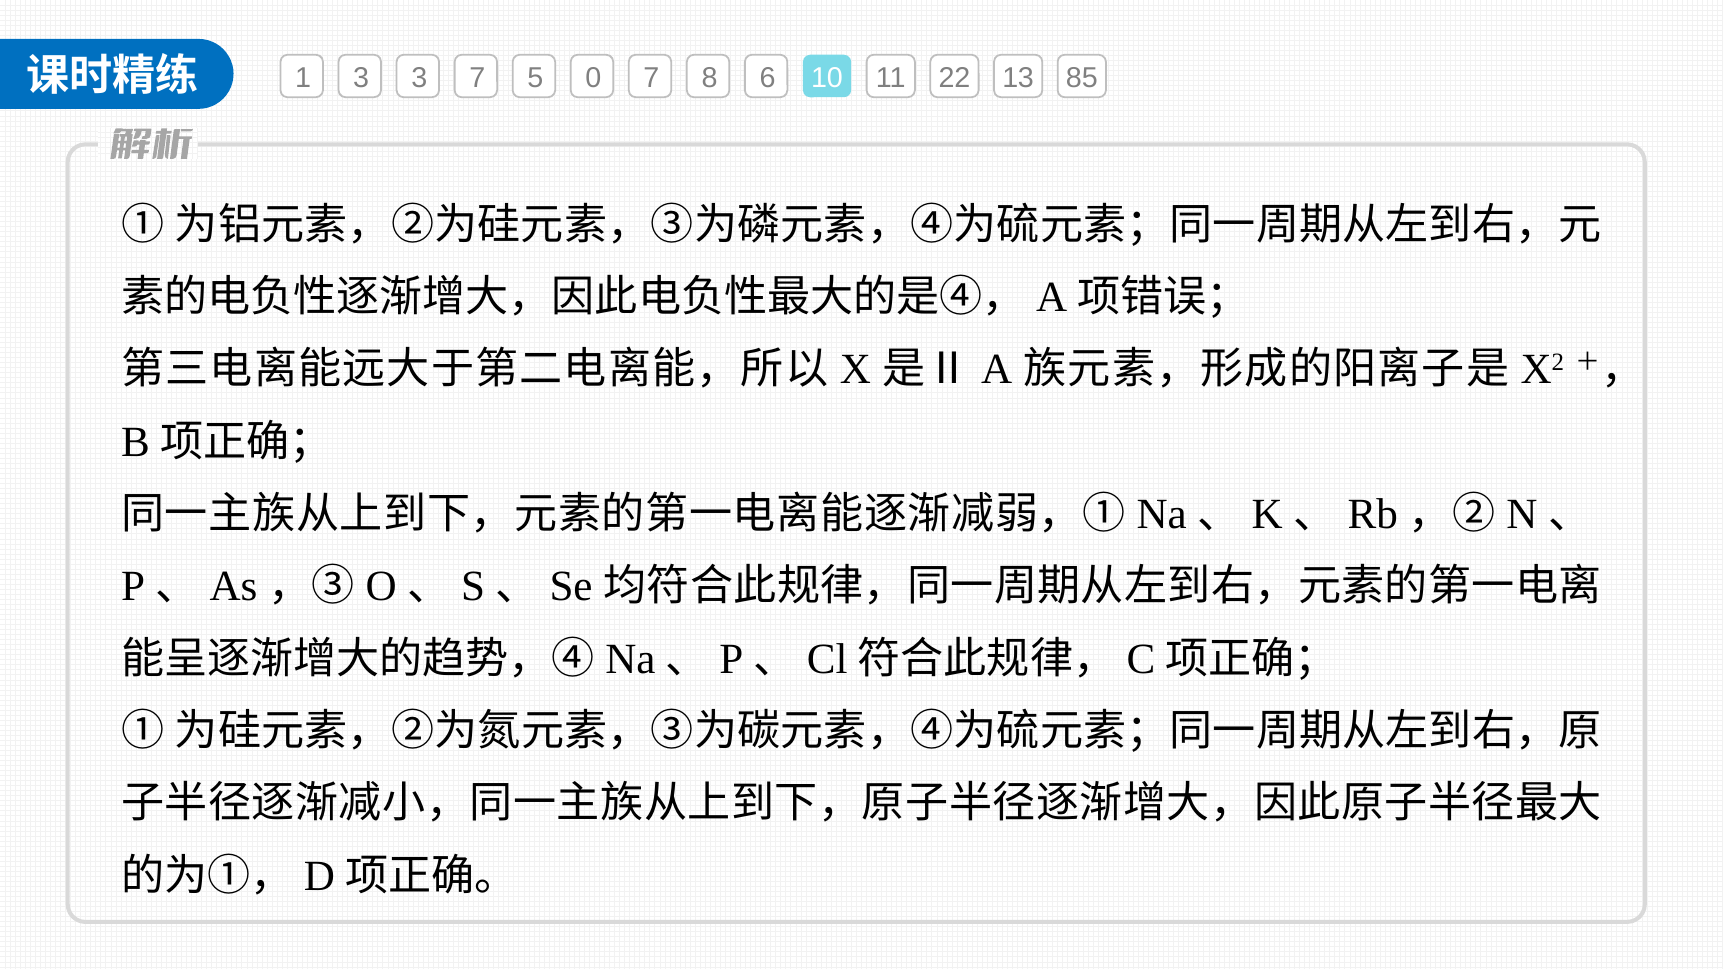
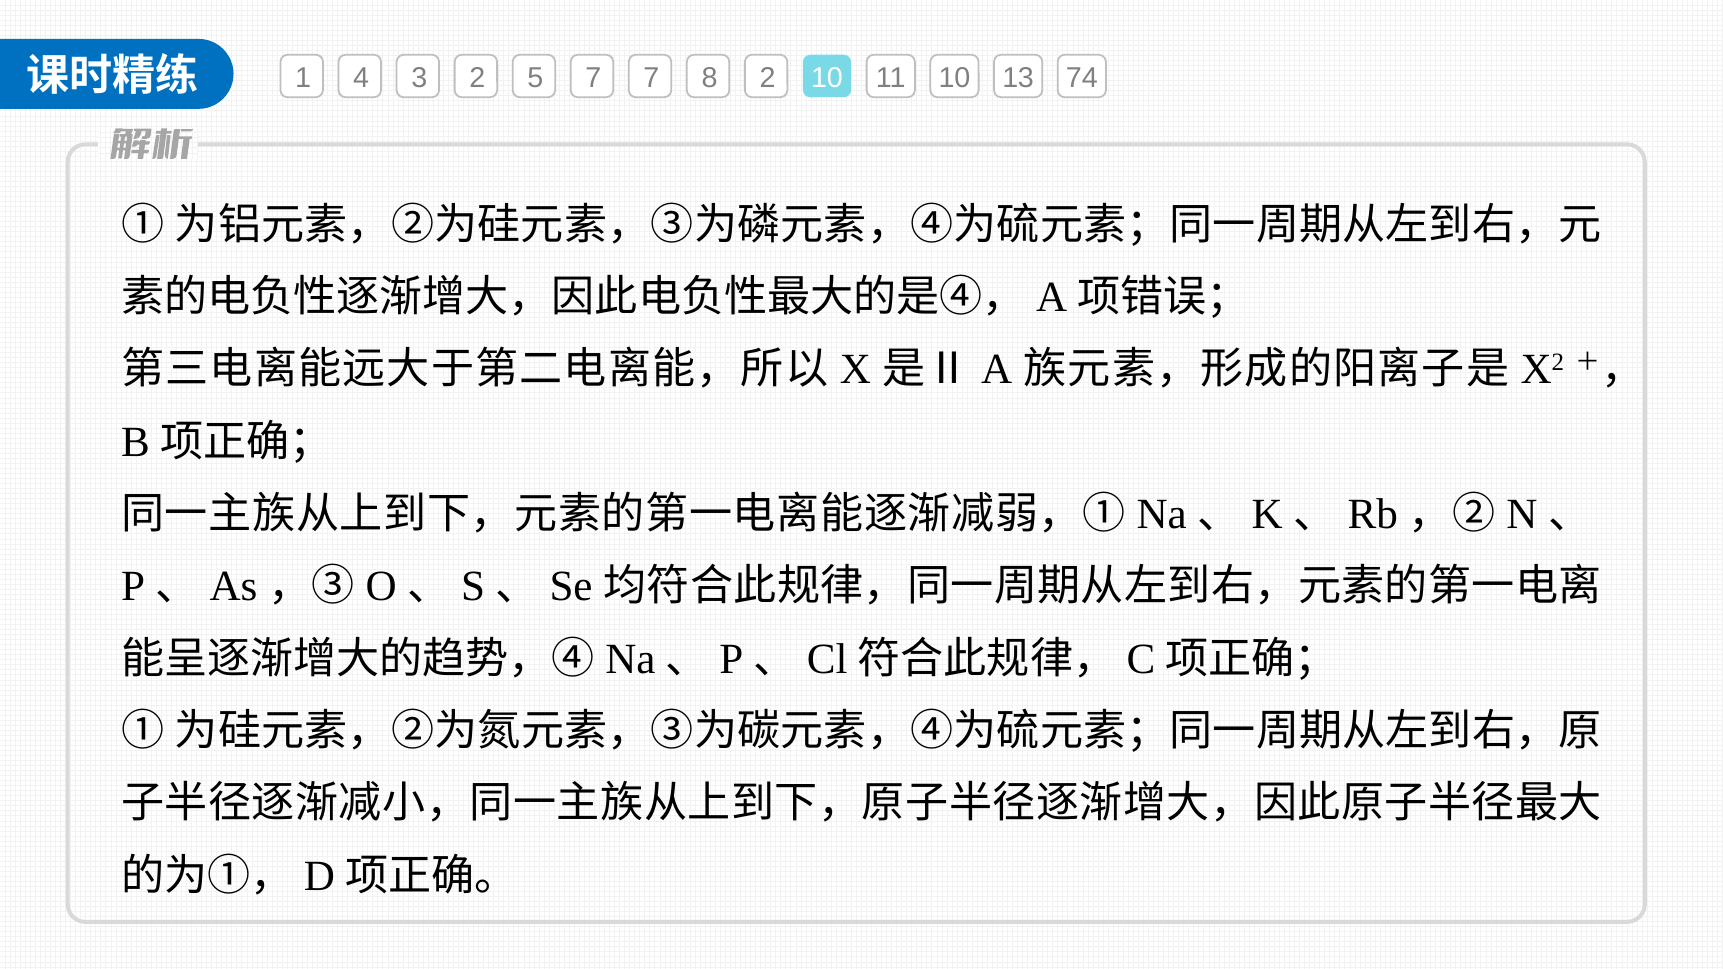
1 3: 3 -> 4
3 7: 7 -> 2
5 0: 0 -> 7
8 6: 6 -> 2
11 22: 22 -> 10
85: 85 -> 74
